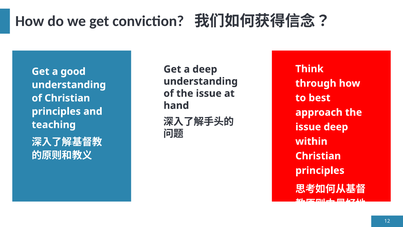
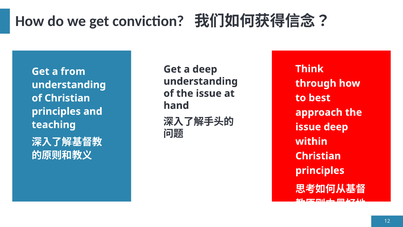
good: good -> from
